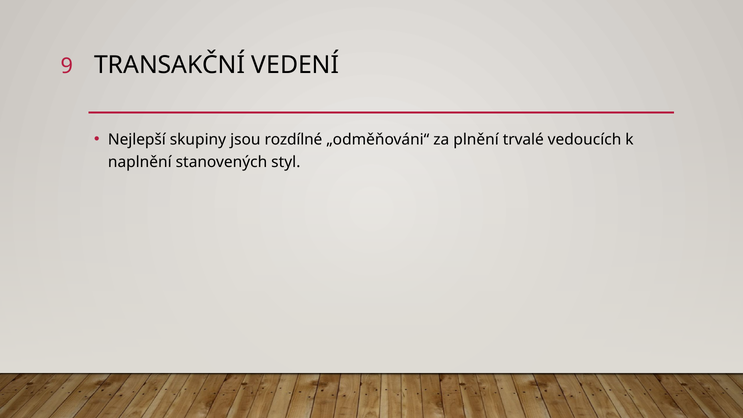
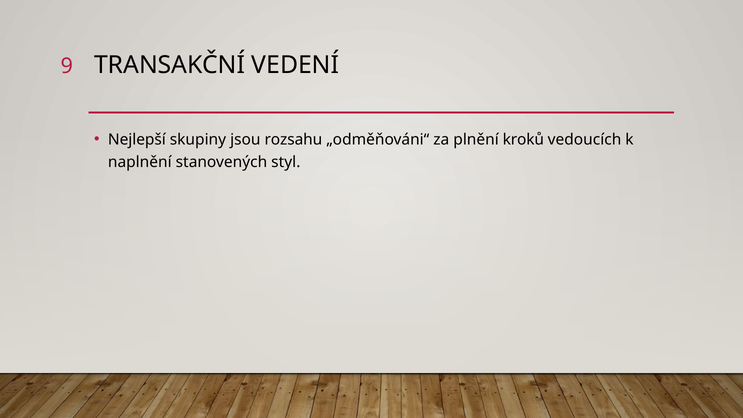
rozdílné: rozdílné -> rozsahu
trvalé: trvalé -> kroků
